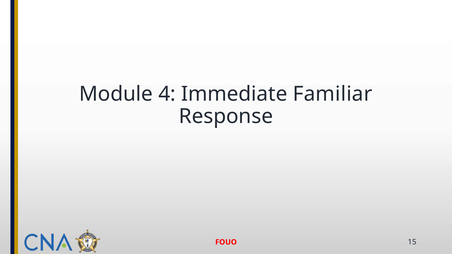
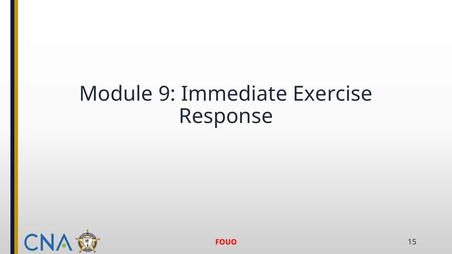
4: 4 -> 9
Familiar: Familiar -> Exercise
